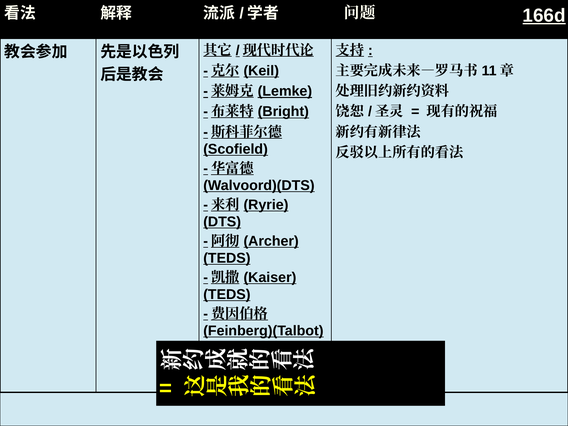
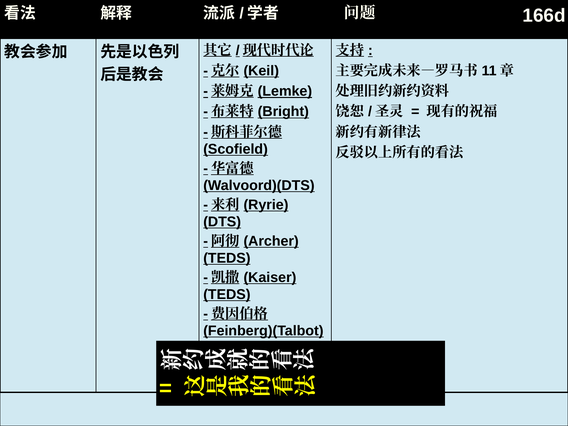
166d underline: present -> none
